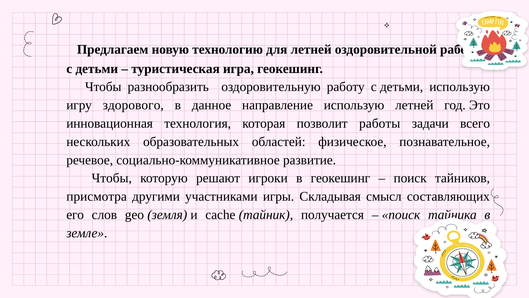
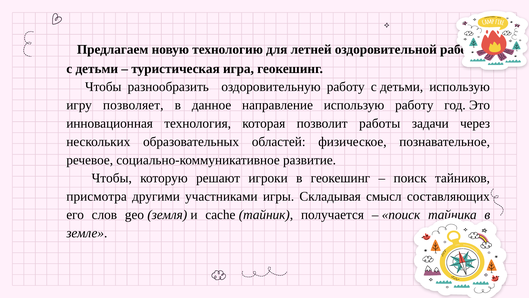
здорового: здорового -> позволяет
использую летней: летней -> работу
всего: всего -> через
